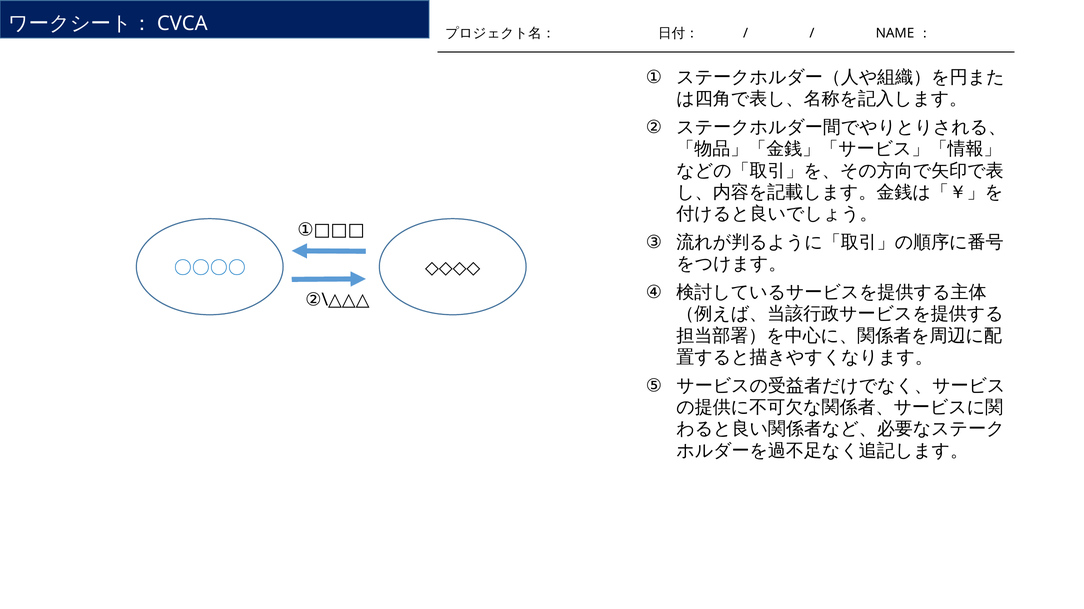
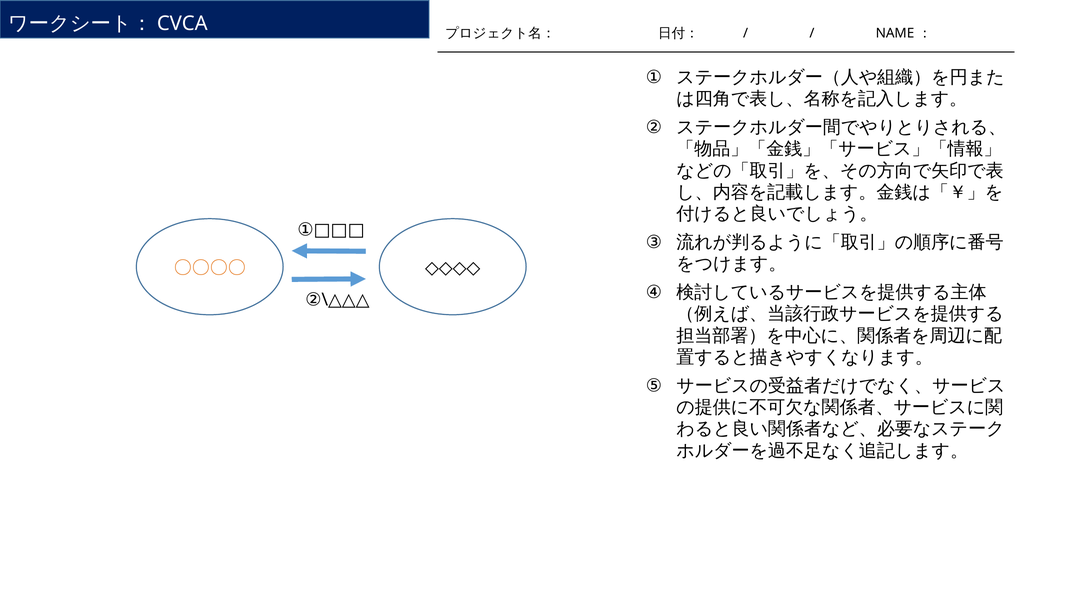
〇〇〇〇 colour: blue -> orange
